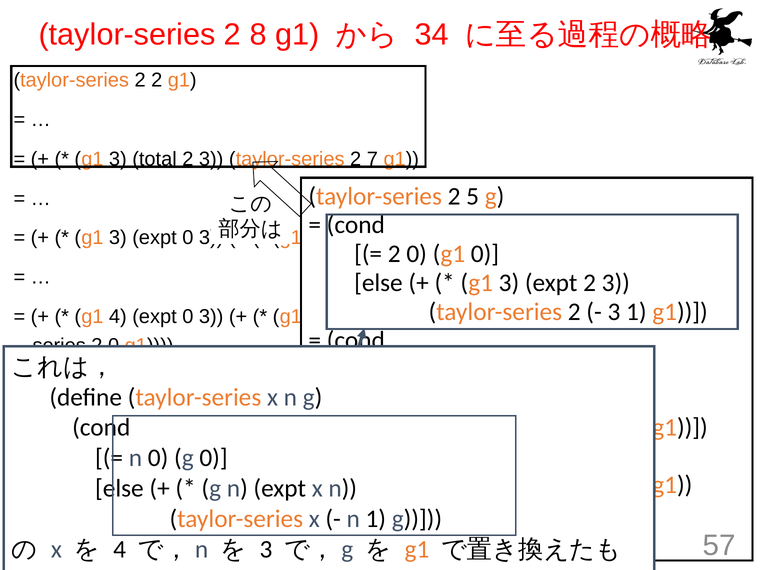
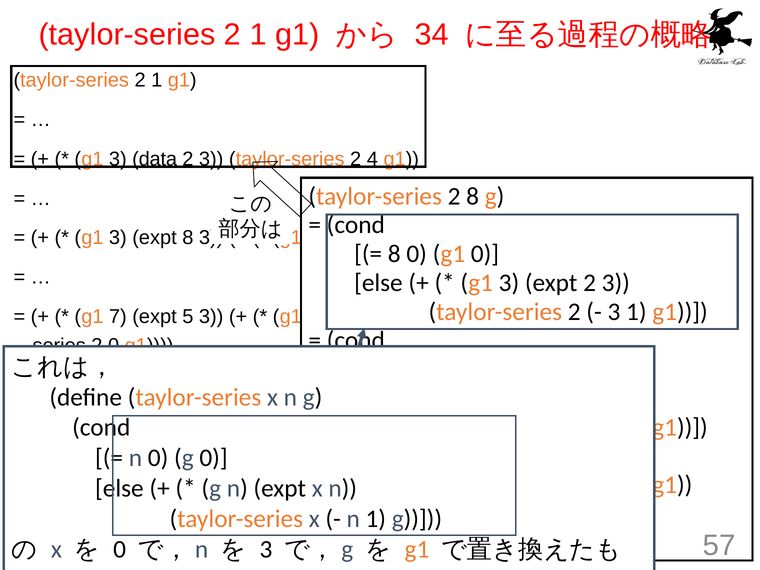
8 at (258, 35): 8 -> 1
2 at (157, 80): 2 -> 1
total: total -> data
7: 7 -> 4
2 5: 5 -> 8
3 expt 0: 0 -> 8
2 at (394, 254): 2 -> 8
g1 4: 4 -> 7
0 at (188, 317): 0 -> 5
4 at (120, 549): 4 -> 0
